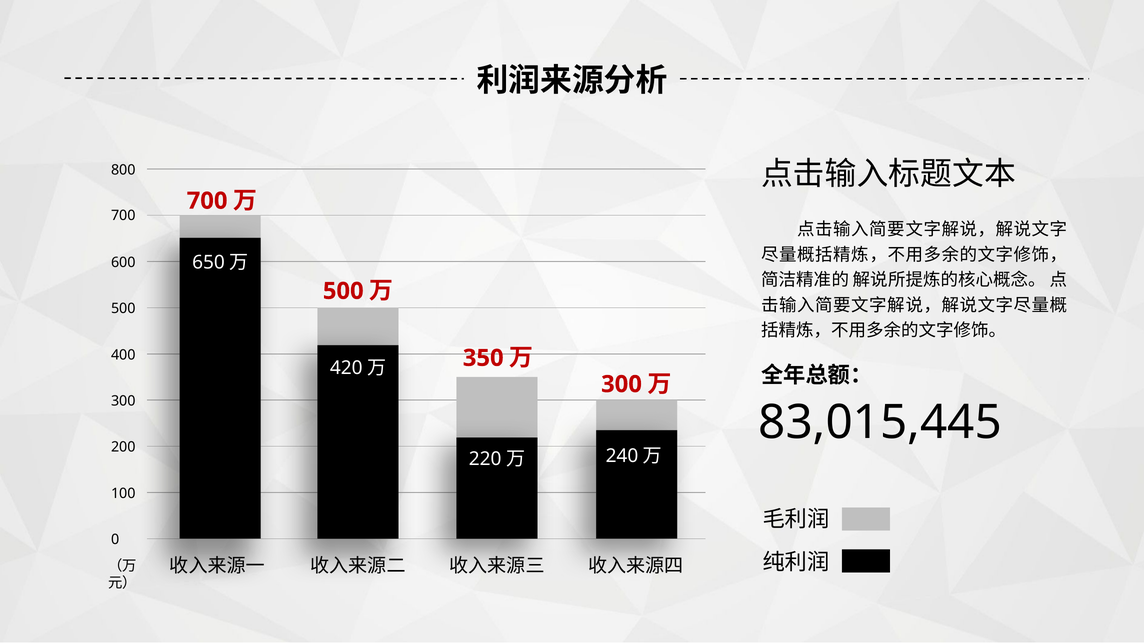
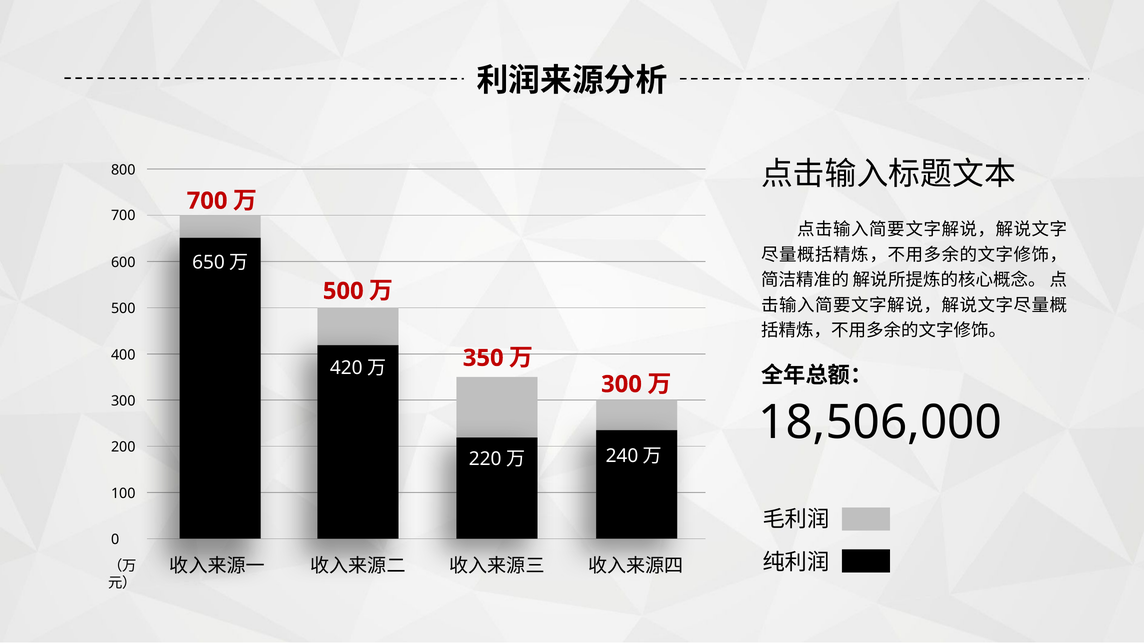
83,015,445: 83,015,445 -> 18,506,000
